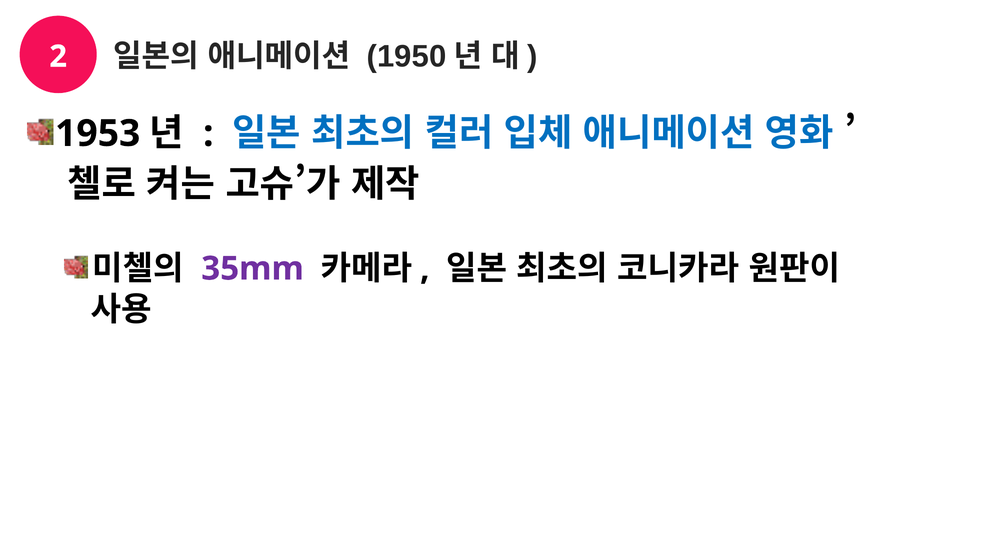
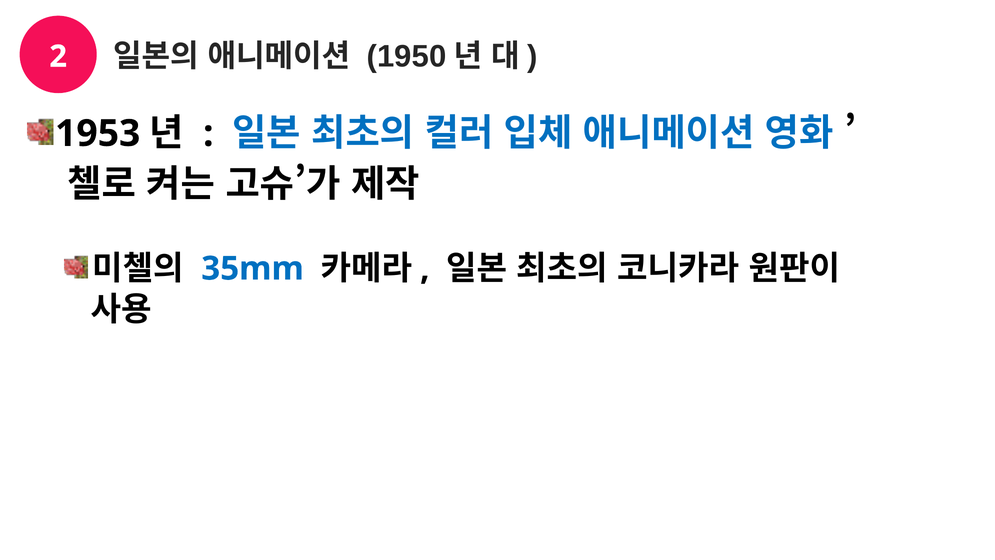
35mm colour: purple -> blue
